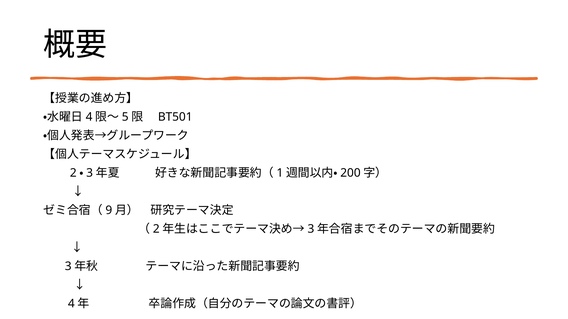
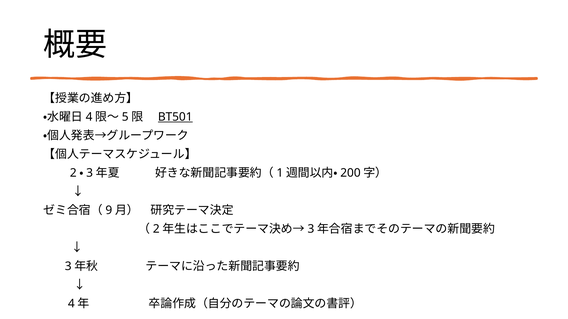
BT501 underline: none -> present
